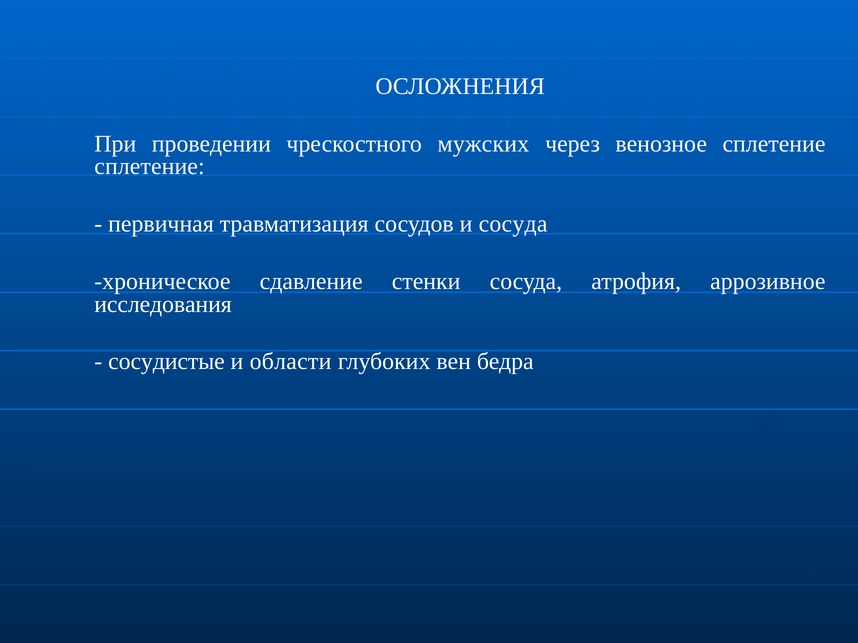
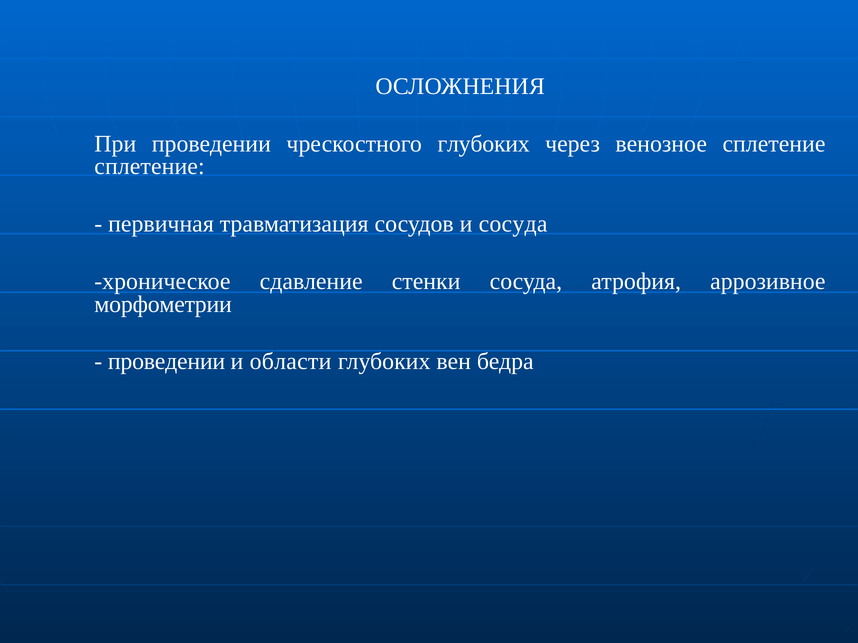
чрескостного мужских: мужских -> глубоких
исследования: исследования -> морфометрии
сосудистые at (166, 362): сосудистые -> проведении
